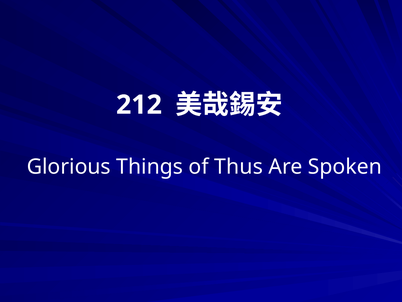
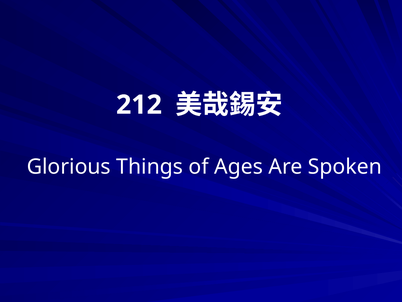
Thus: Thus -> Ages
